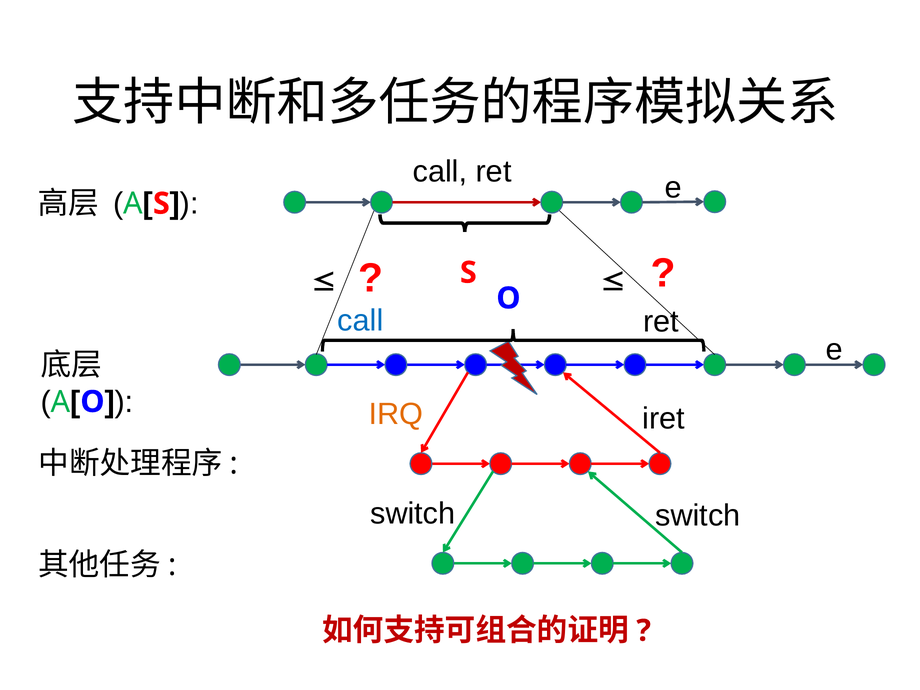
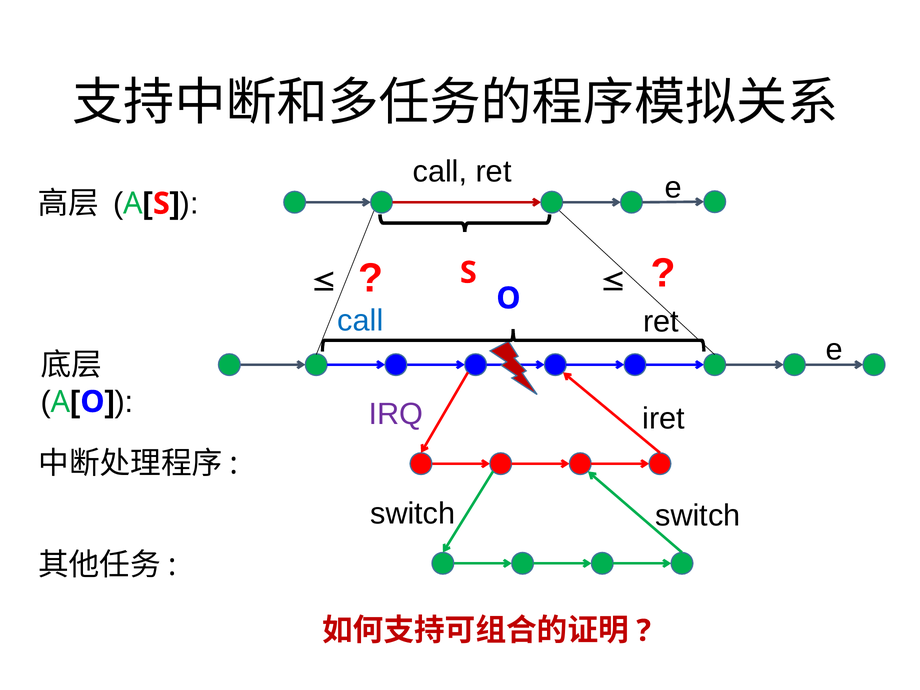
IRQ colour: orange -> purple
